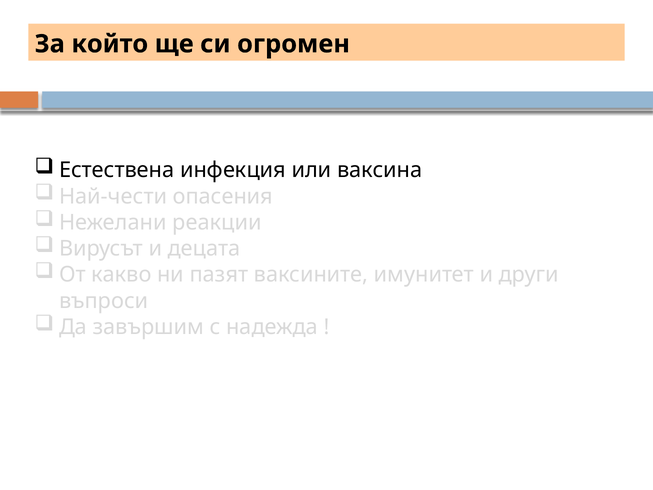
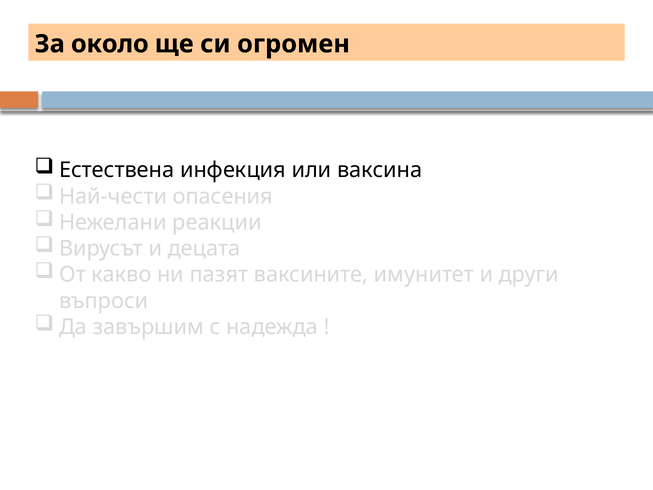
който: който -> около
